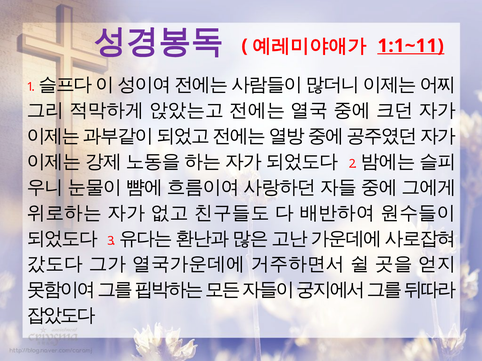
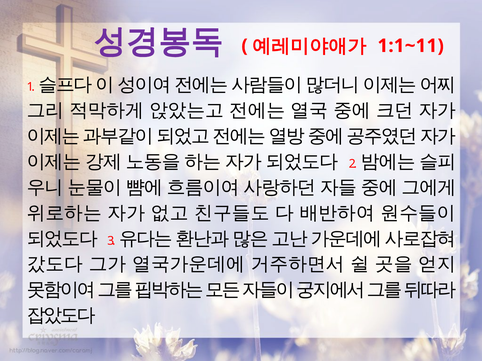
1:1~11 underline: present -> none
